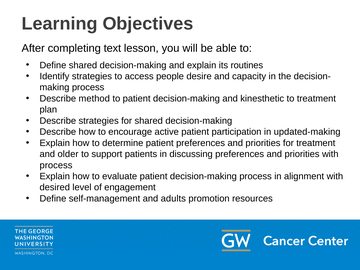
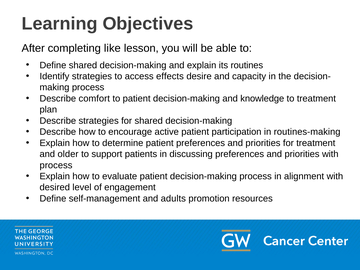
text: text -> like
people: people -> effects
method: method -> comfort
kinesthetic: kinesthetic -> knowledge
updated-making: updated-making -> routines-making
